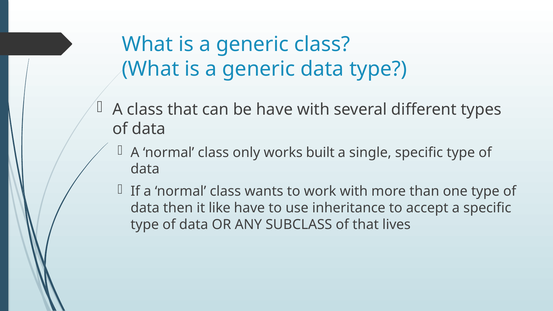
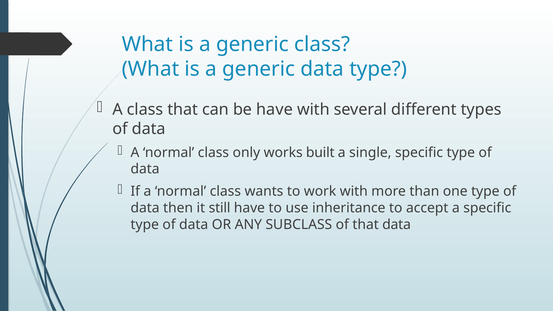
like: like -> still
that lives: lives -> data
